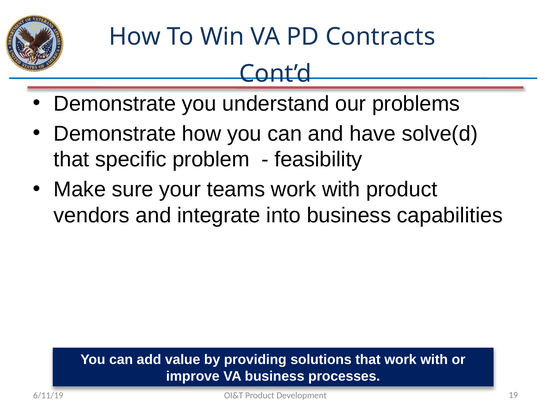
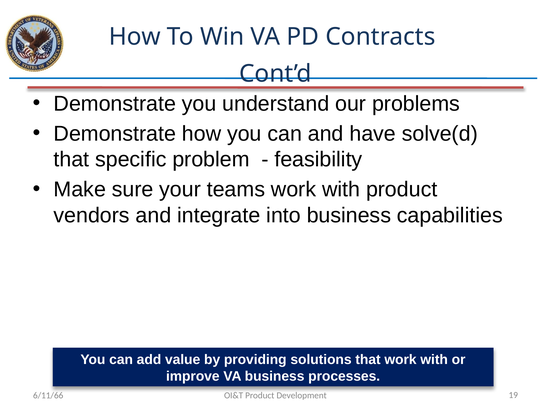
6/11/19: 6/11/19 -> 6/11/66
